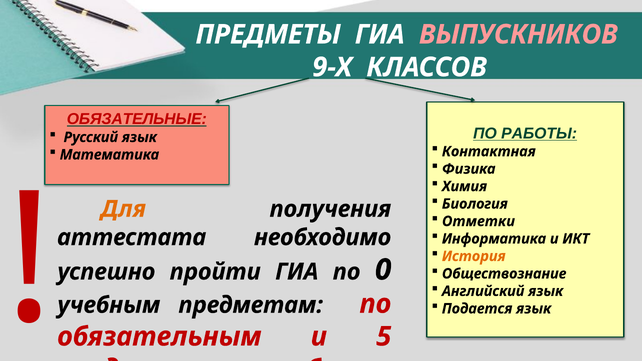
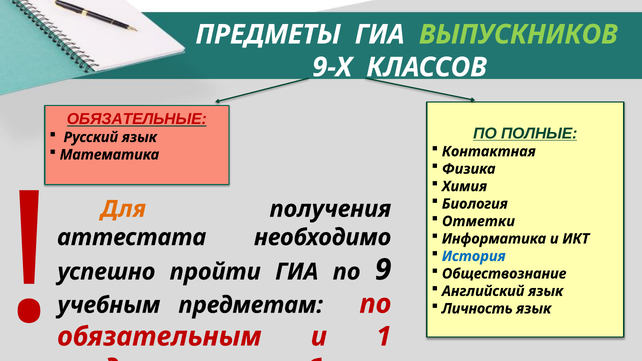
ВЫПУСКНИКОВ colour: pink -> light green
РАБОТЫ: РАБОТЫ -> ПОЛНЫЕ
История colour: orange -> blue
0: 0 -> 9
Подается: Подается -> Личность
5: 5 -> 1
